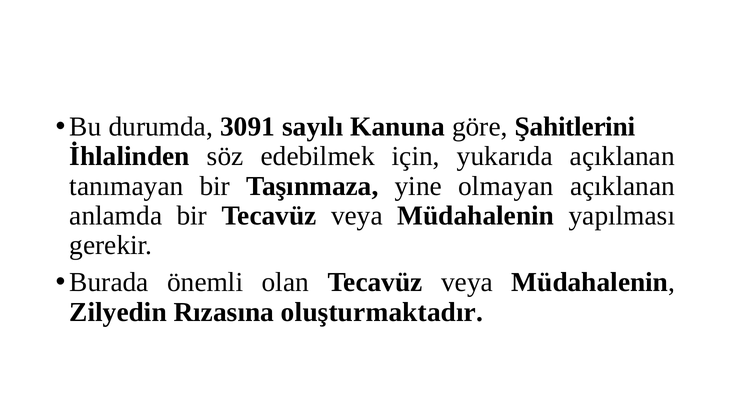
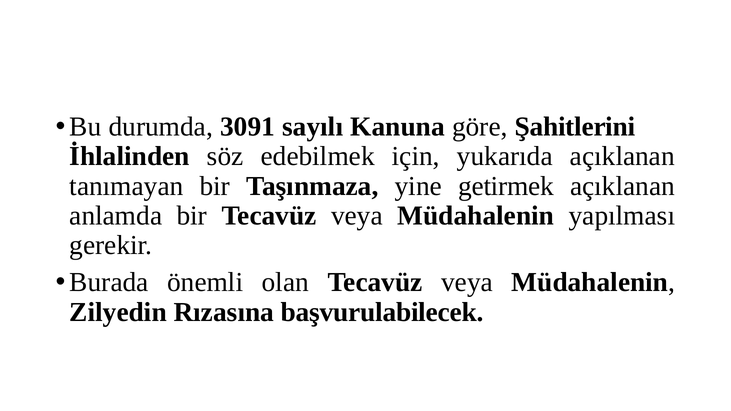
olmayan: olmayan -> getirmek
oluşturmaktadır: oluşturmaktadır -> başvurulabilecek
